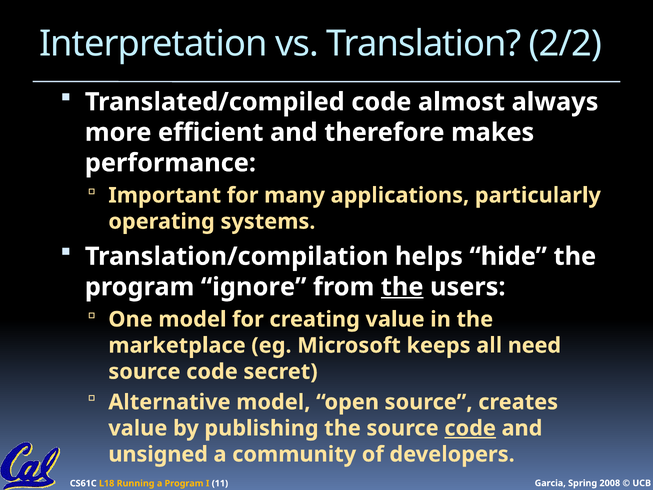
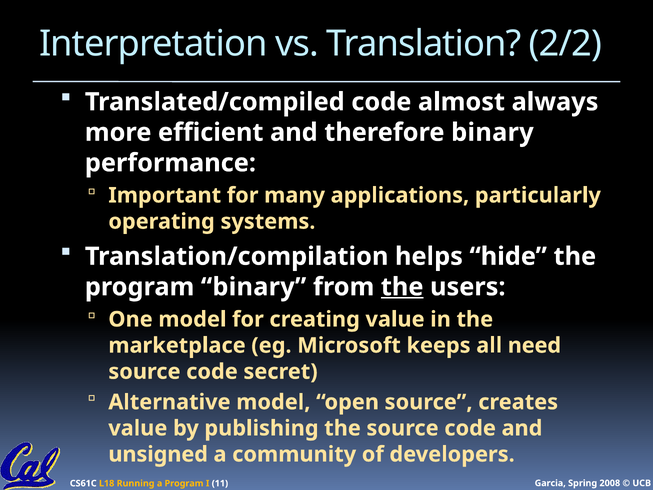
therefore makes: makes -> binary
program ignore: ignore -> binary
code at (470, 428) underline: present -> none
